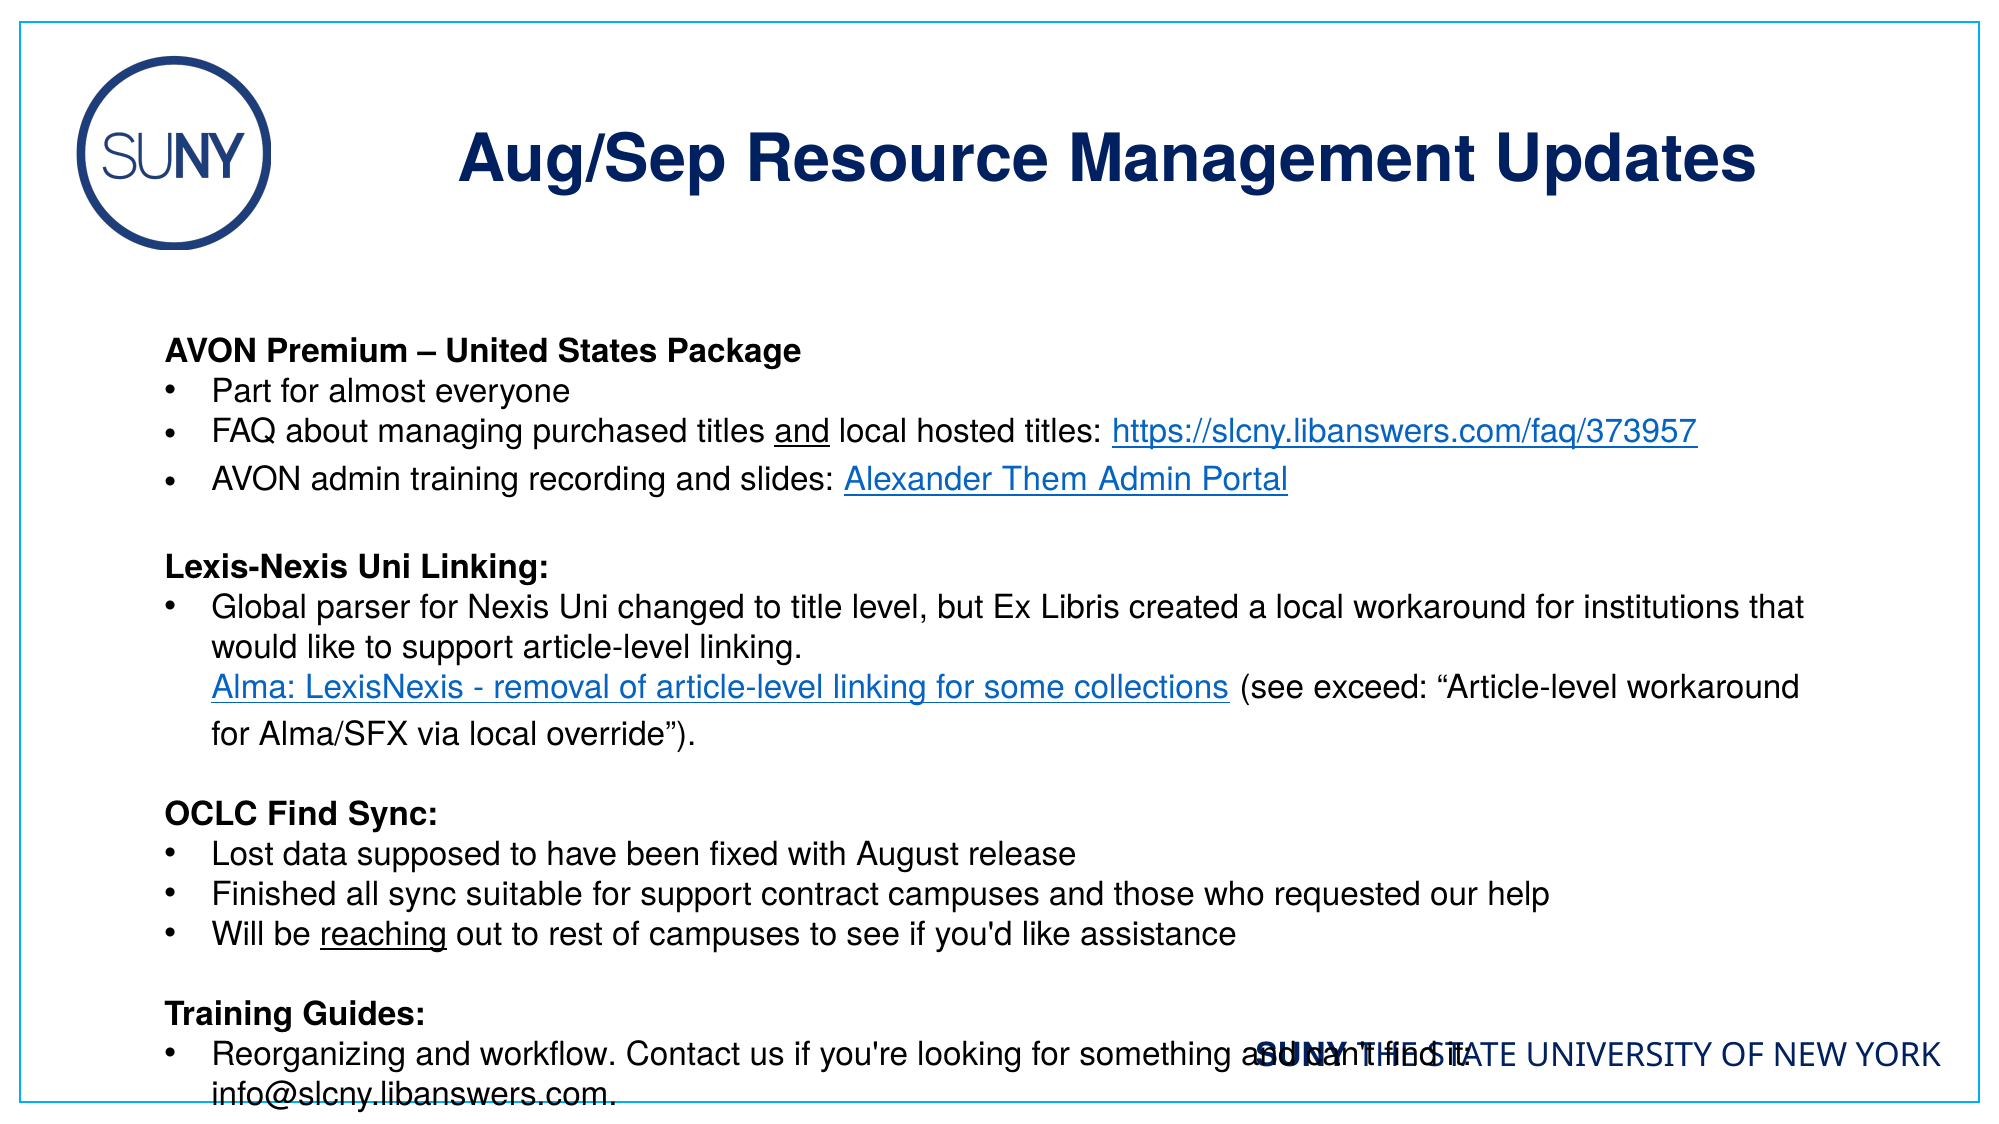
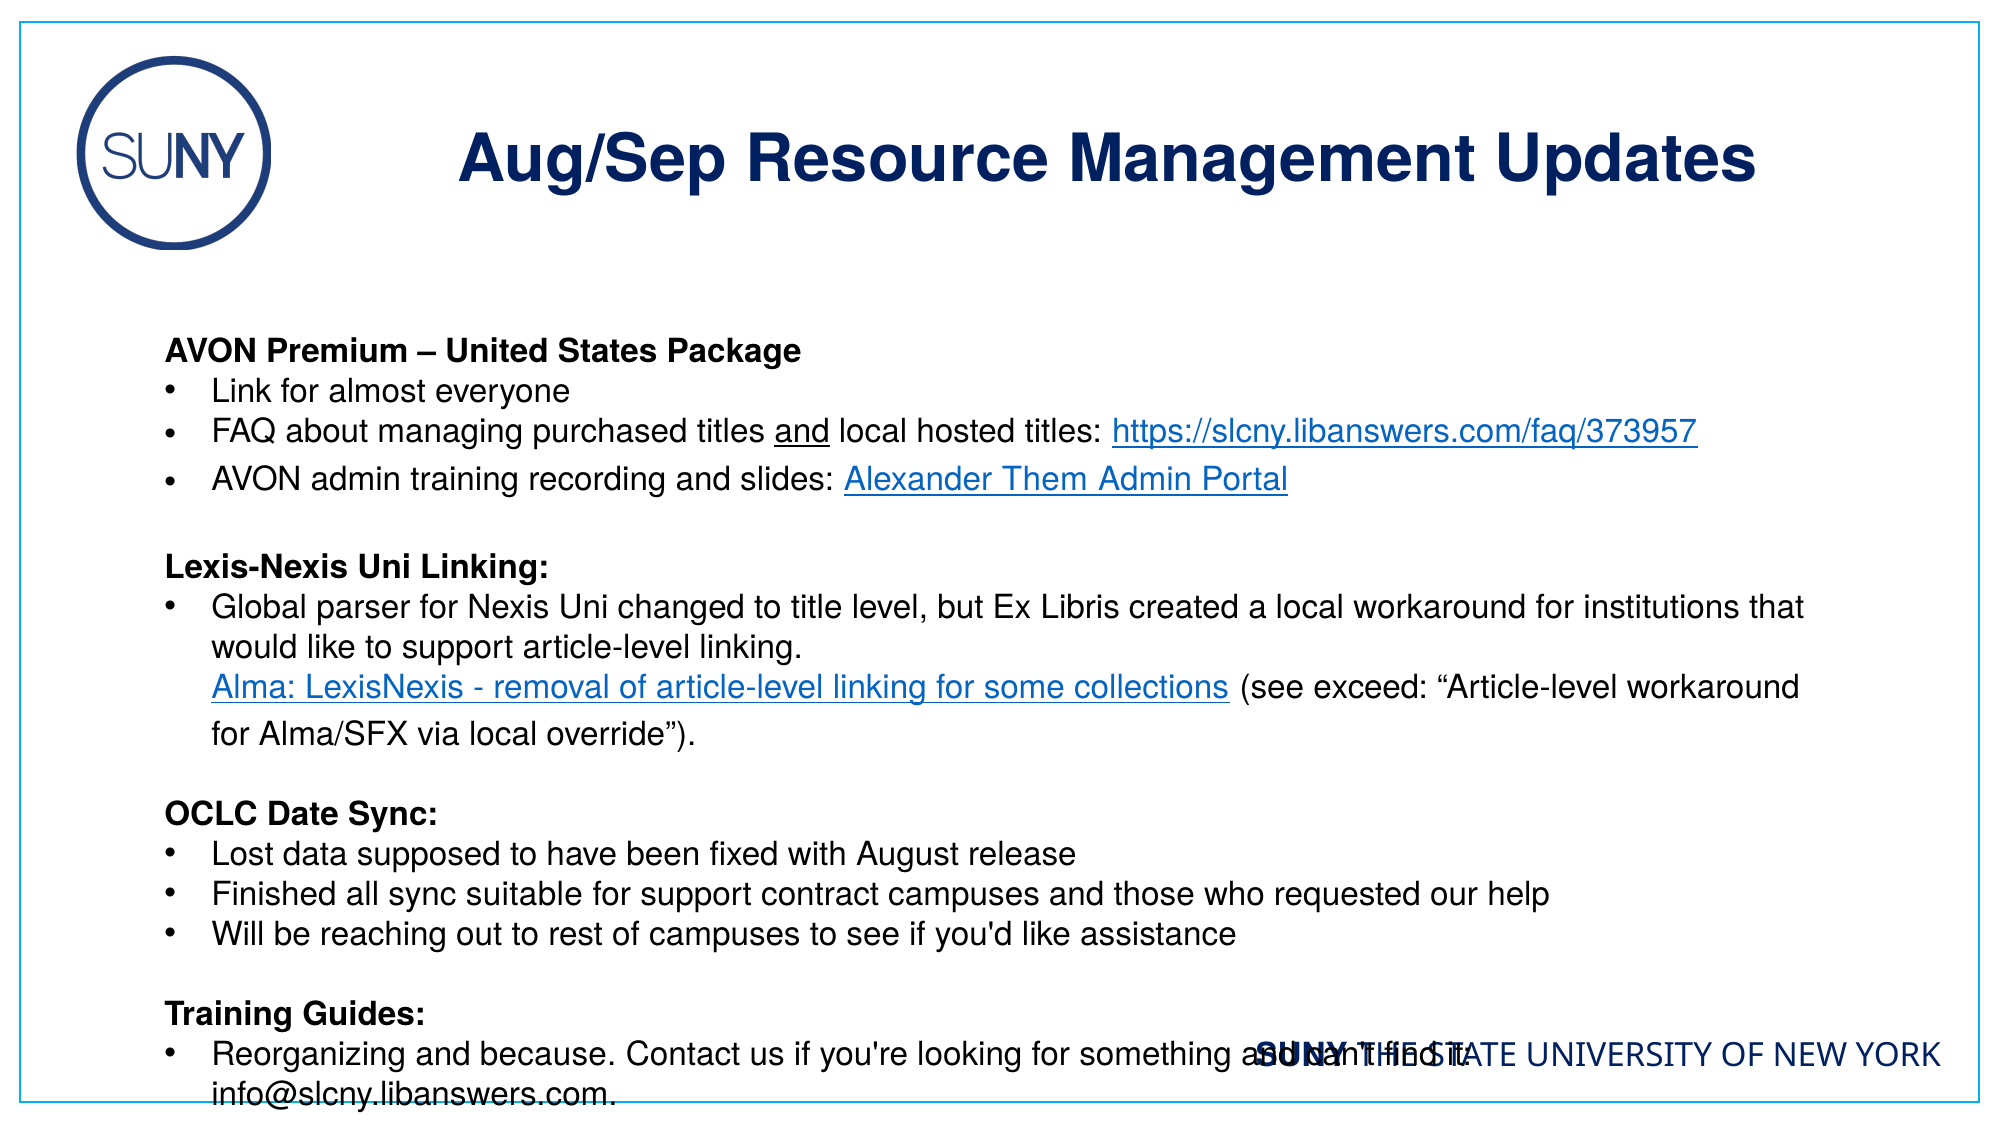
Part: Part -> Link
OCLC Find: Find -> Date
reaching underline: present -> none
workflow: workflow -> because
